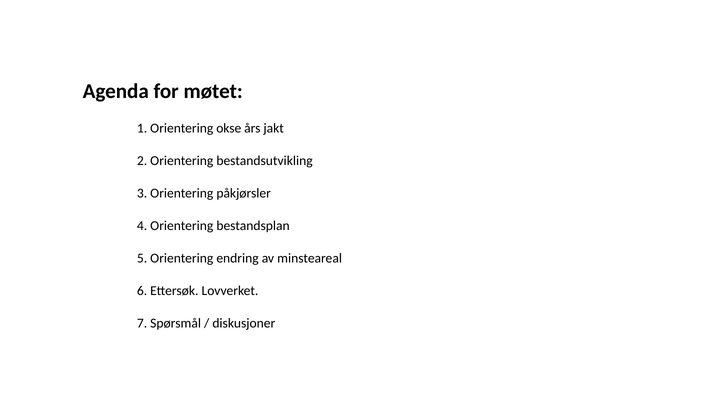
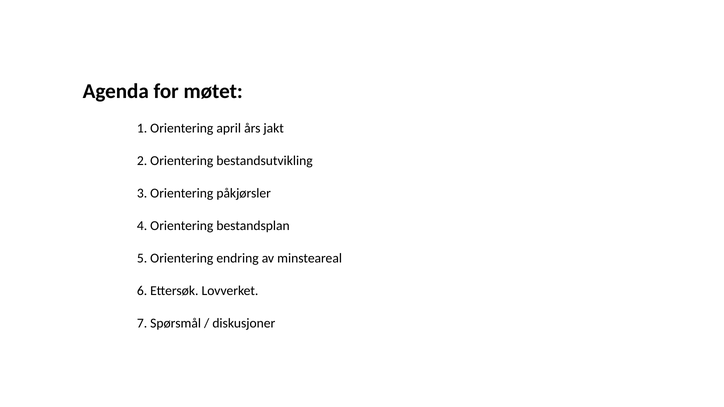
okse: okse -> april
